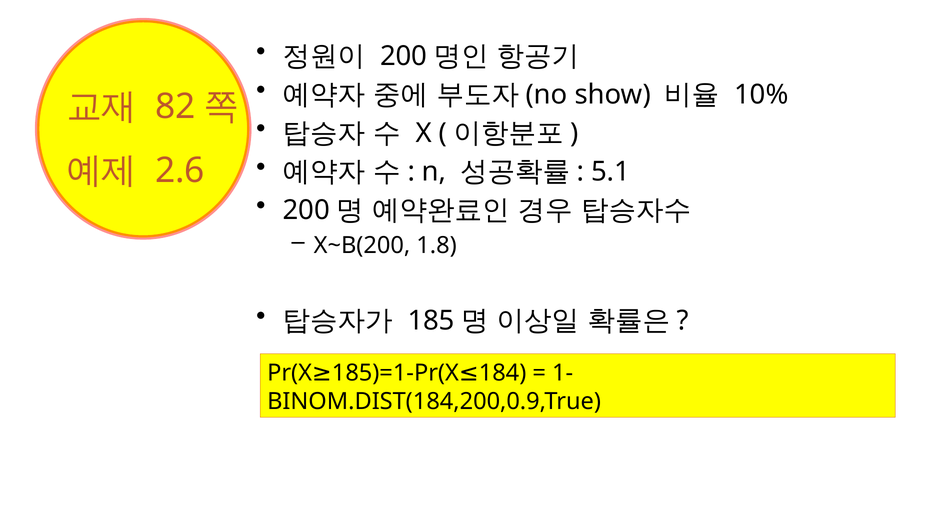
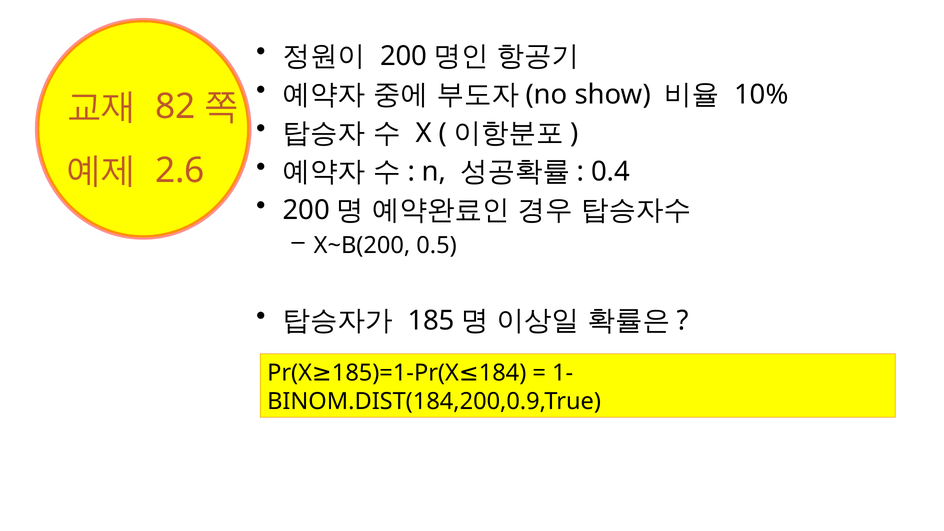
5.1: 5.1 -> 0.4
1.8: 1.8 -> 0.5
